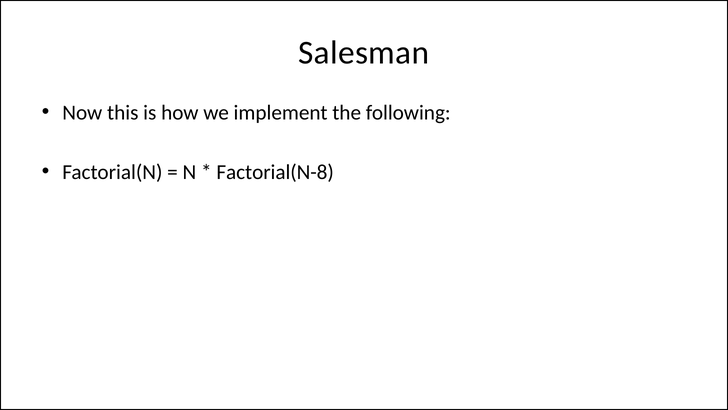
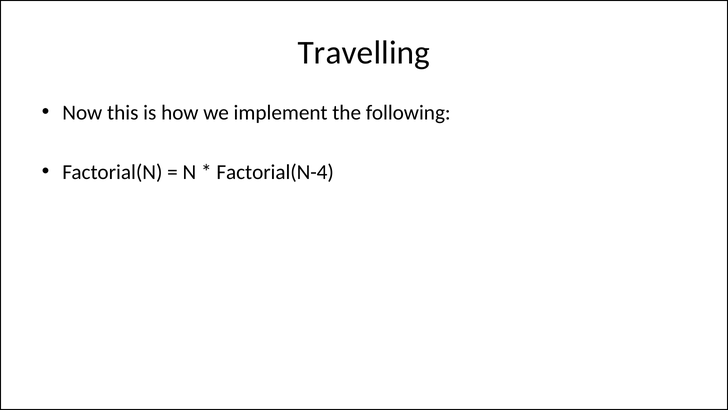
Salesman: Salesman -> Travelling
Factorial(N-8: Factorial(N-8 -> Factorial(N-4
